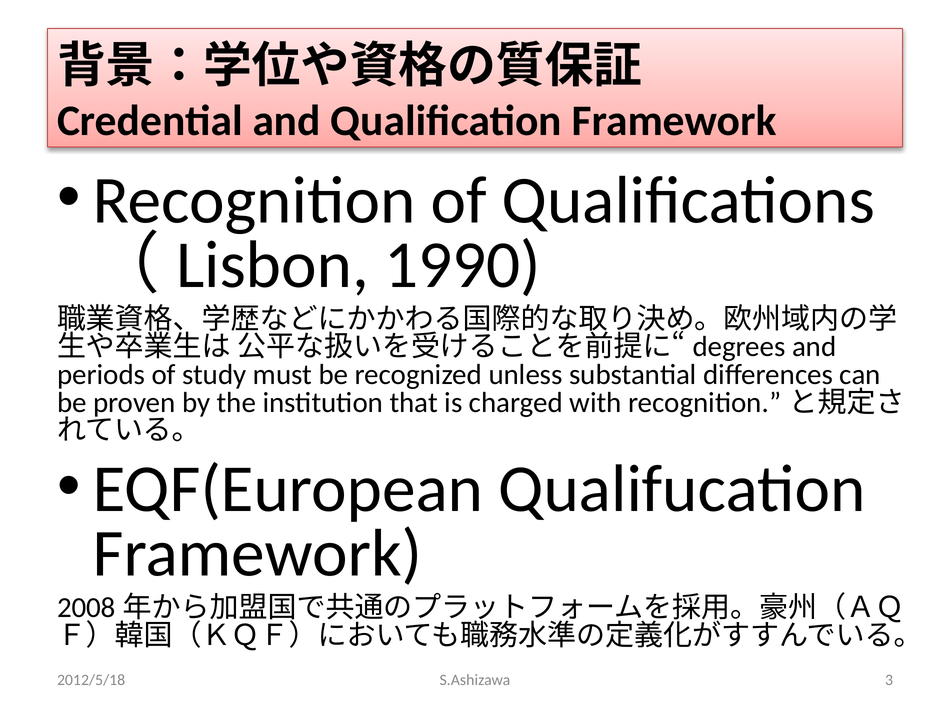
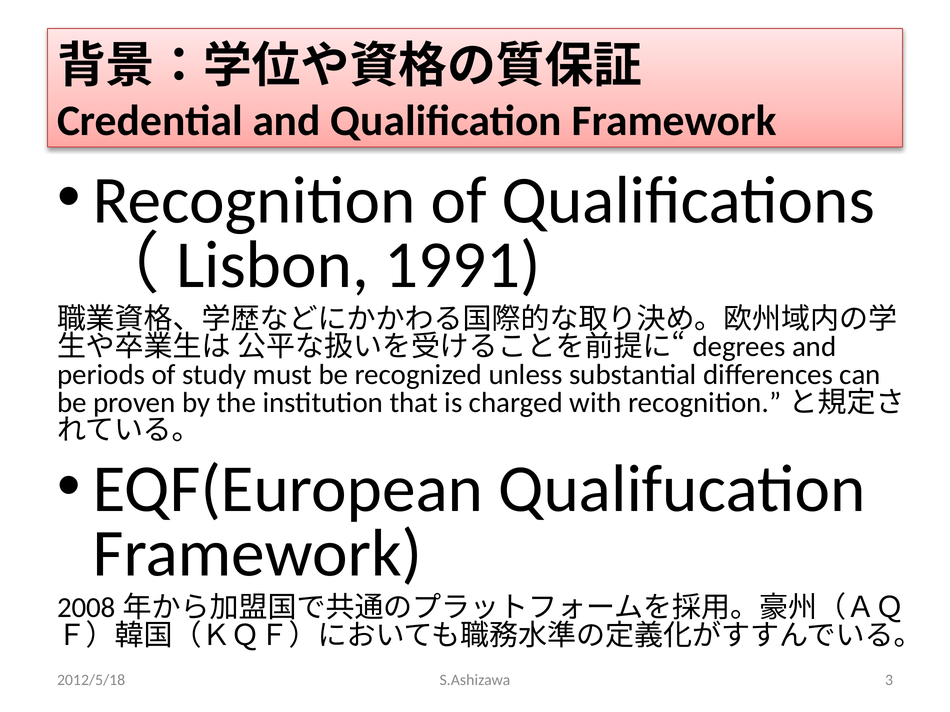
1990: 1990 -> 1991
